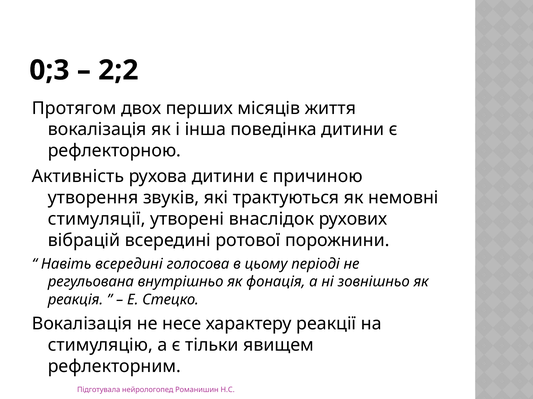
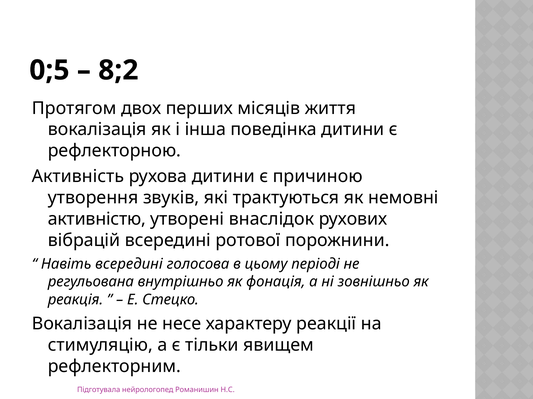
0;3: 0;3 -> 0;5
2;2: 2;2 -> 8;2
стимуляції: стимуляції -> активністю
